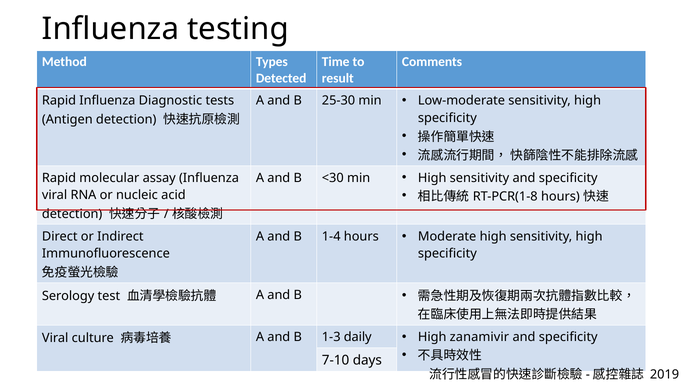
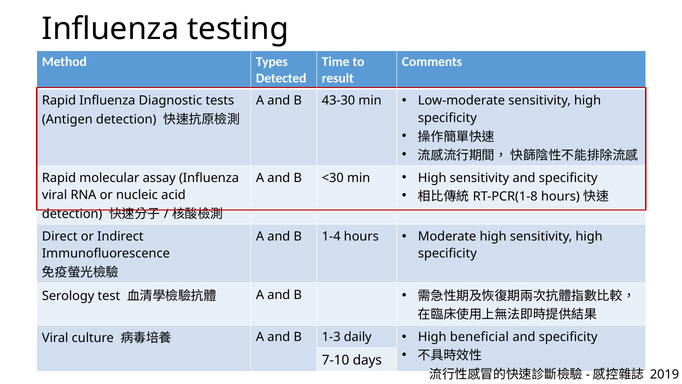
25-30: 25-30 -> 43-30
zanamivir: zanamivir -> beneficial
